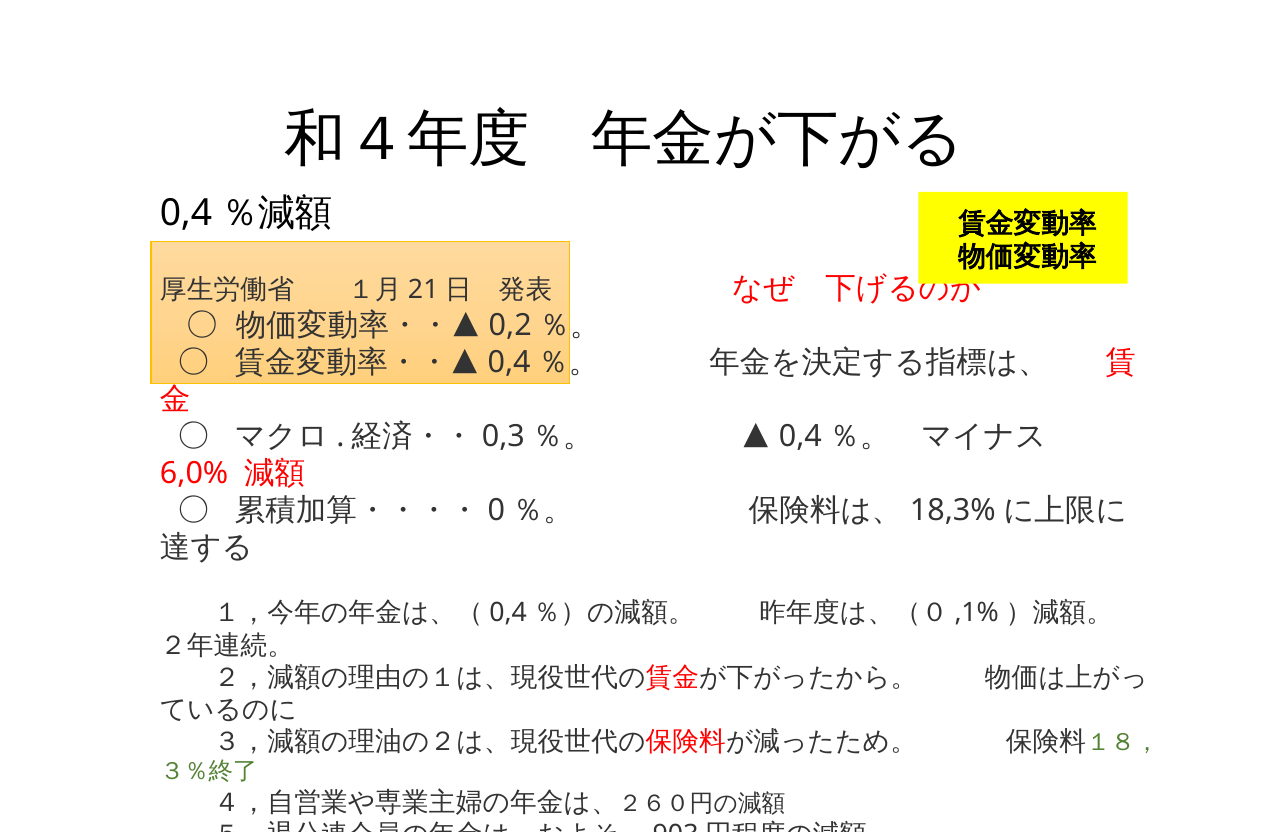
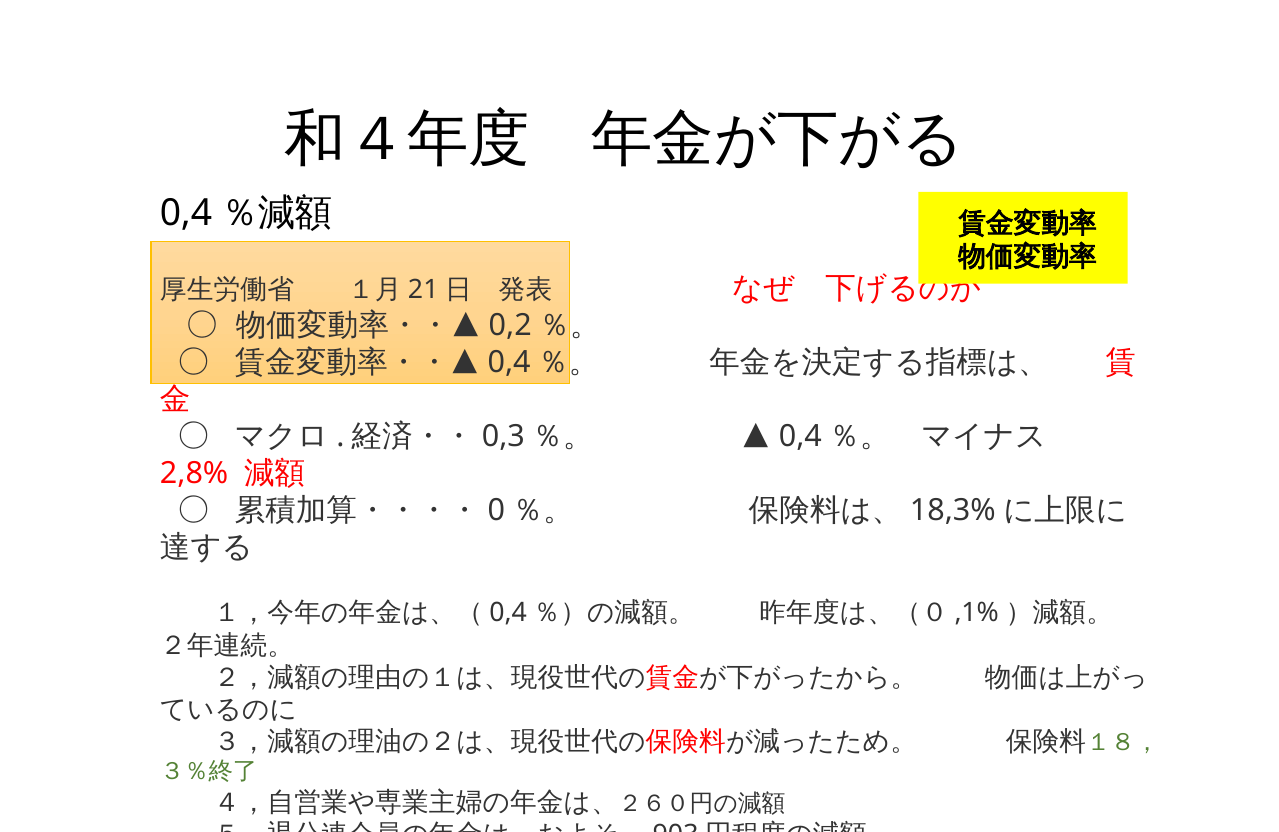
6,0%: 6,0% -> 2,8%
